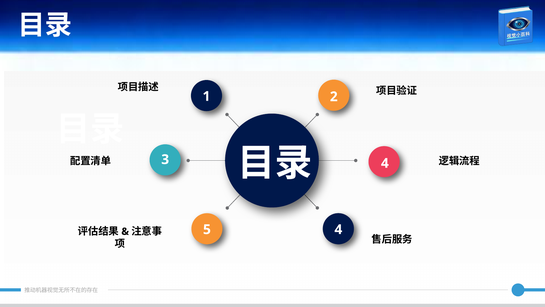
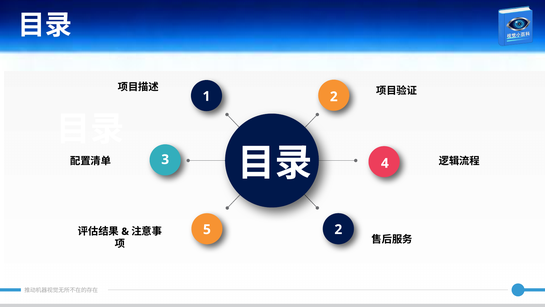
5 4: 4 -> 2
